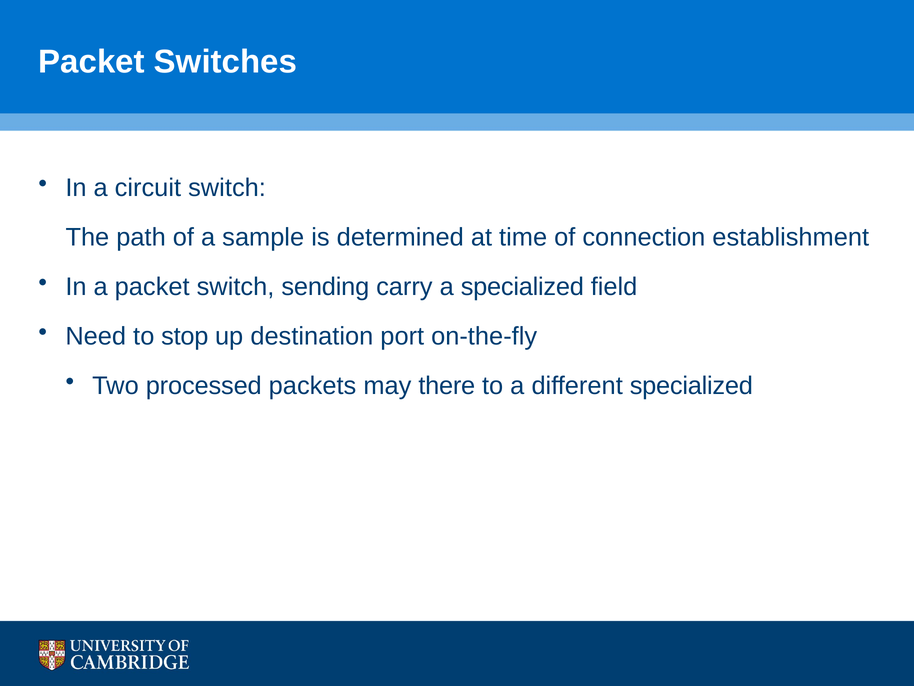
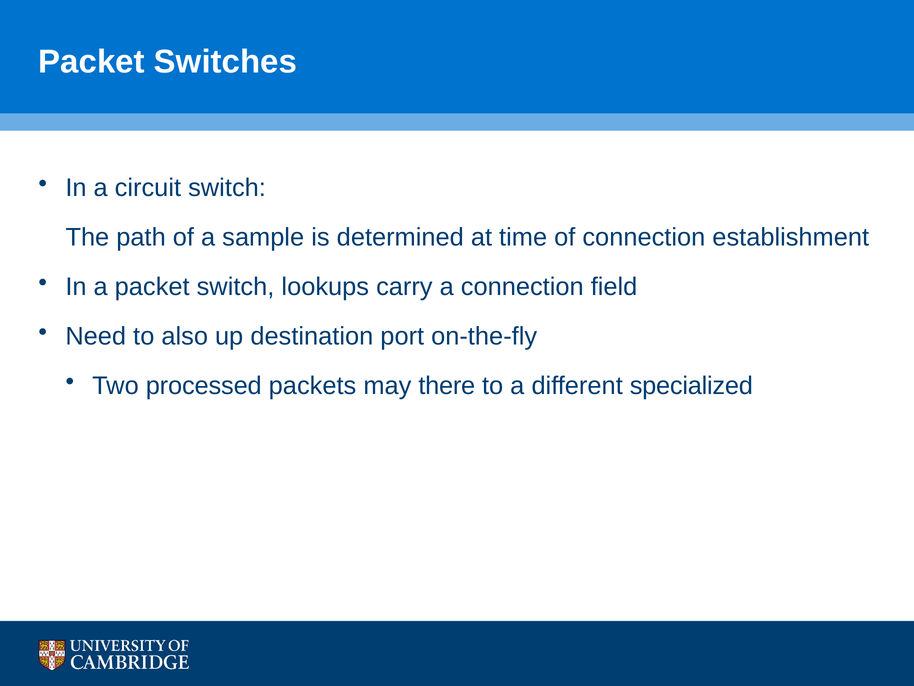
sending: sending -> lookups
a specialized: specialized -> connection
stop: stop -> also
